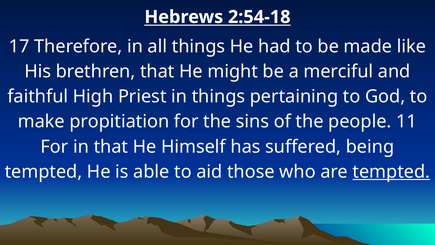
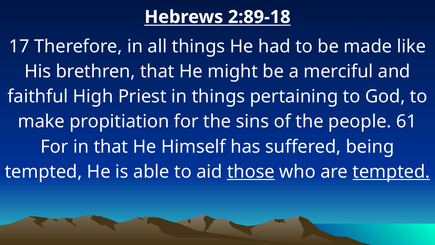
2:54-18: 2:54-18 -> 2:89-18
11: 11 -> 61
those underline: none -> present
